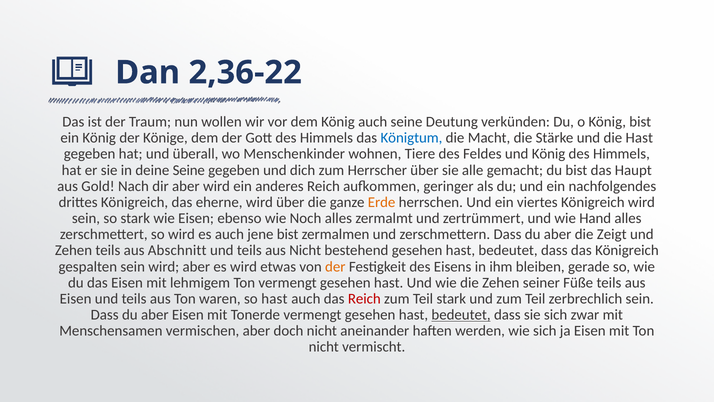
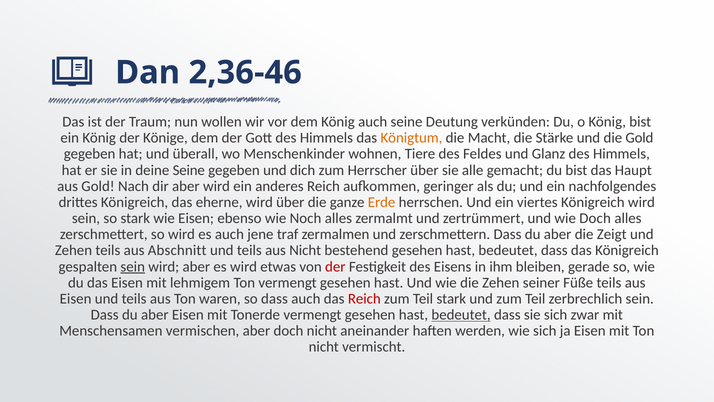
2,36-22: 2,36-22 -> 2,36-46
Königtum colour: blue -> orange
die Hast: Hast -> Gold
und König: König -> Glanz
wie Hand: Hand -> Doch
jene bist: bist -> traf
sein at (133, 266) underline: none -> present
der at (335, 266) colour: orange -> red
so hast: hast -> dass
